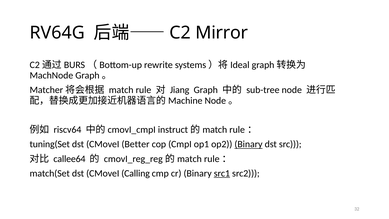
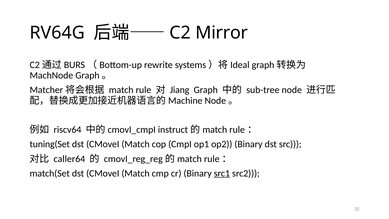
Better at (136, 144): Better -> Match
Binary at (249, 144) underline: present -> none
callee64: callee64 -> caller64
match(Set dst CMoveI Calling: Calling -> Match
